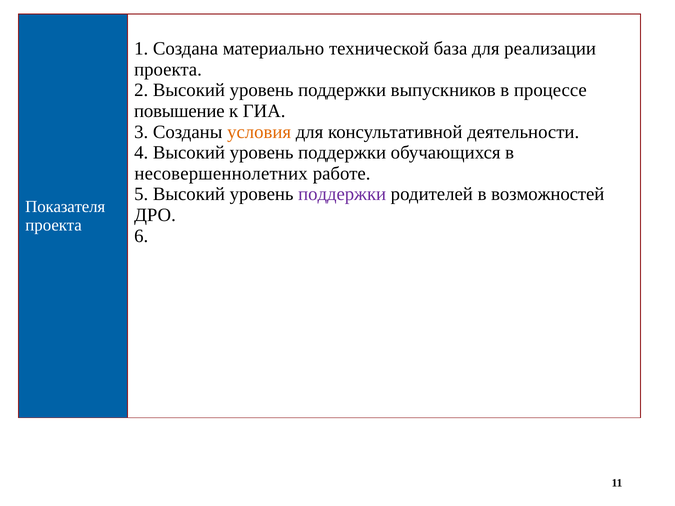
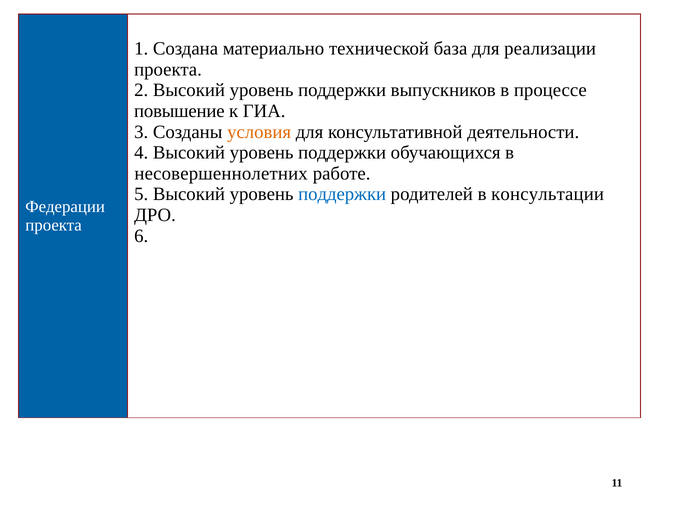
поддержки at (342, 194) colour: purple -> blue
возможностей: возможностей -> консультации
Показателя: Показателя -> Федерации
